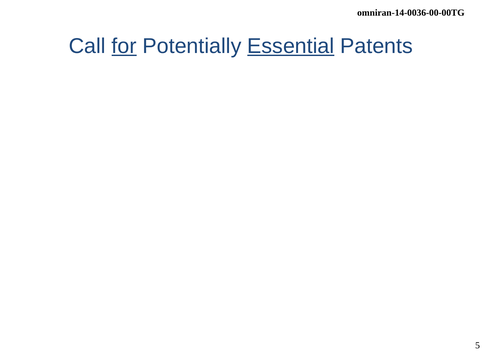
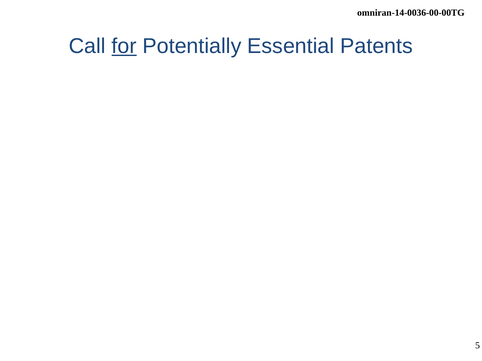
Essential underline: present -> none
